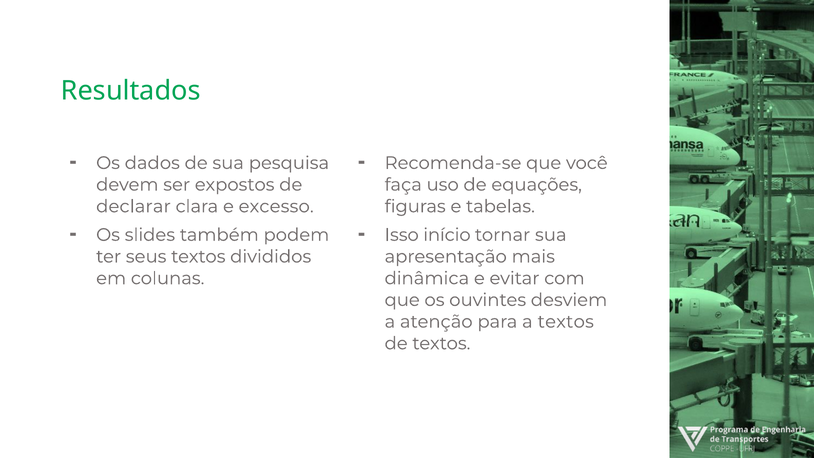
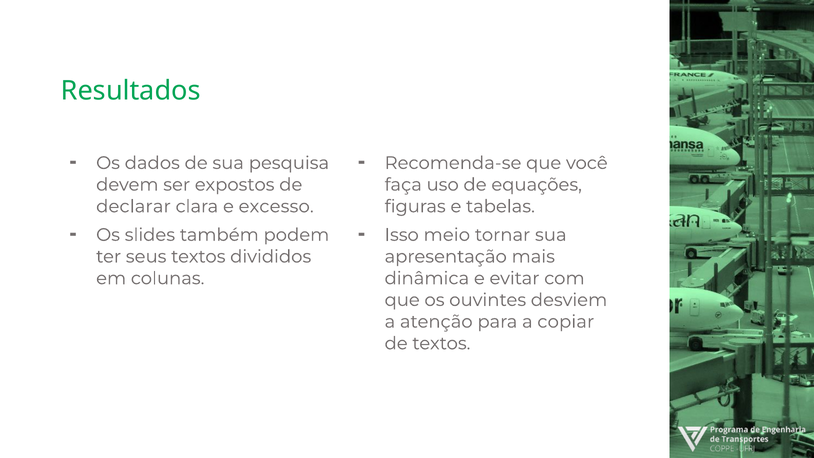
início: início -> meio
a textos: textos -> copiar
